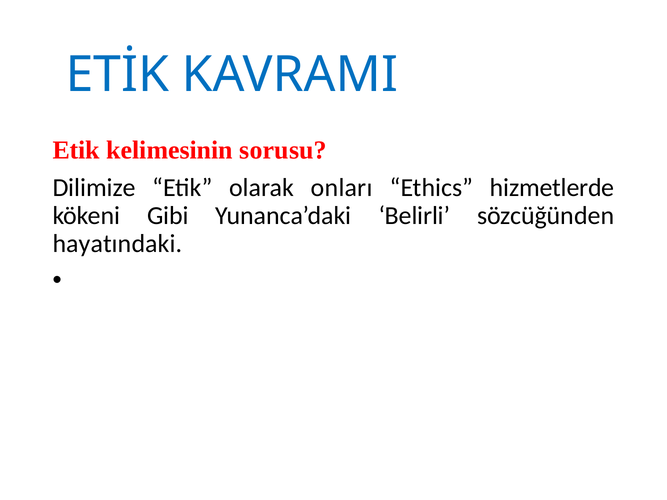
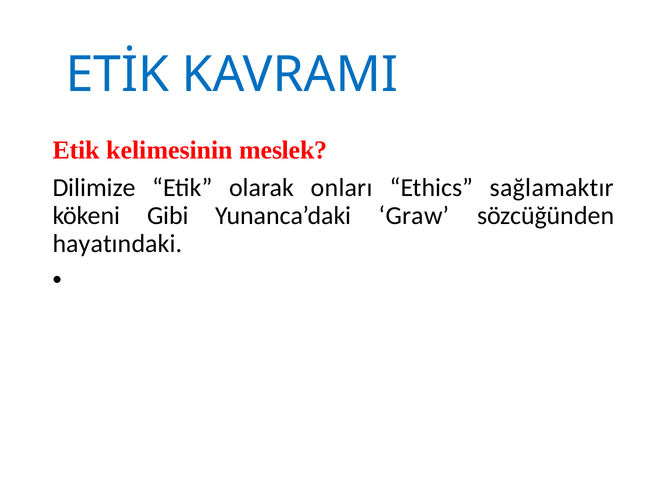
sorusu: sorusu -> meslek
hizmetlerde: hizmetlerde -> sağlamaktır
Belirli: Belirli -> Graw
